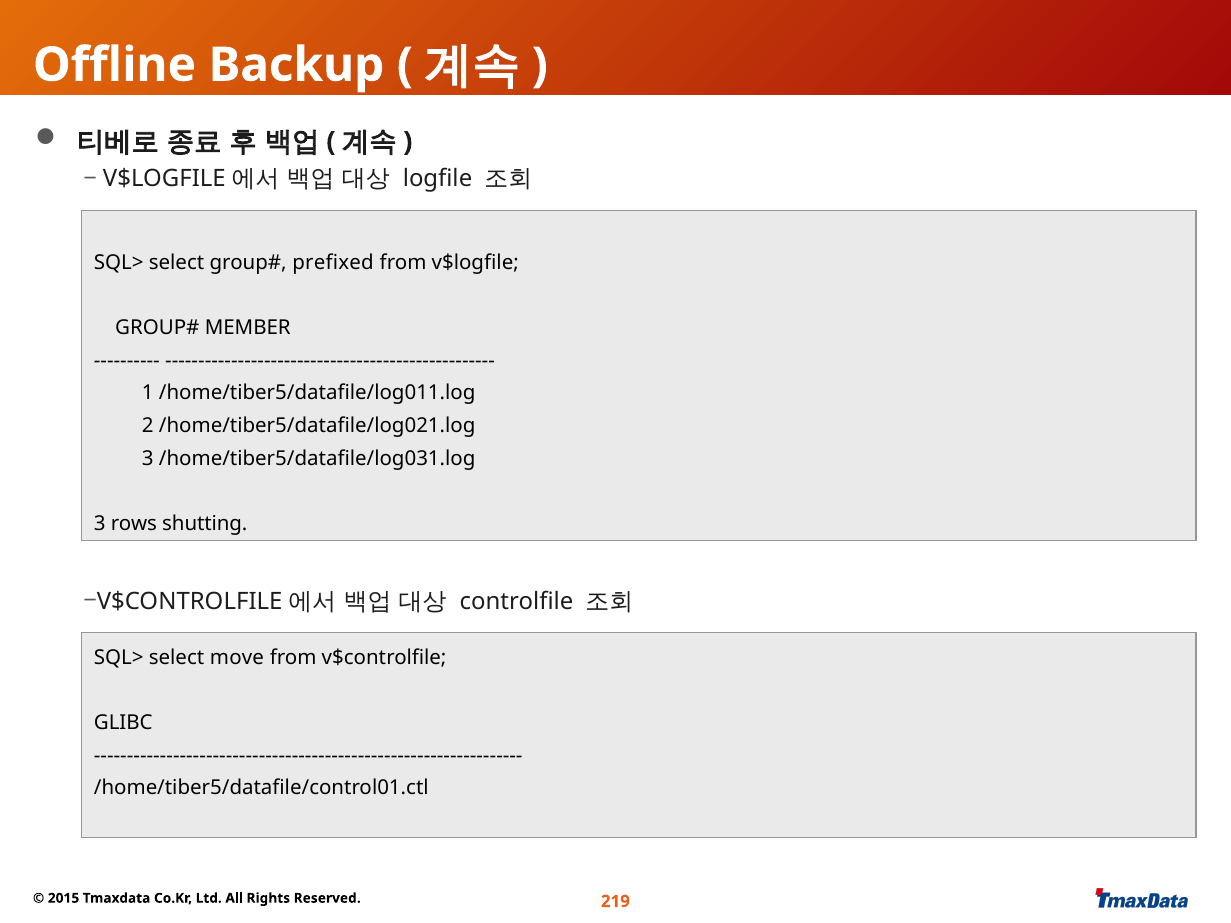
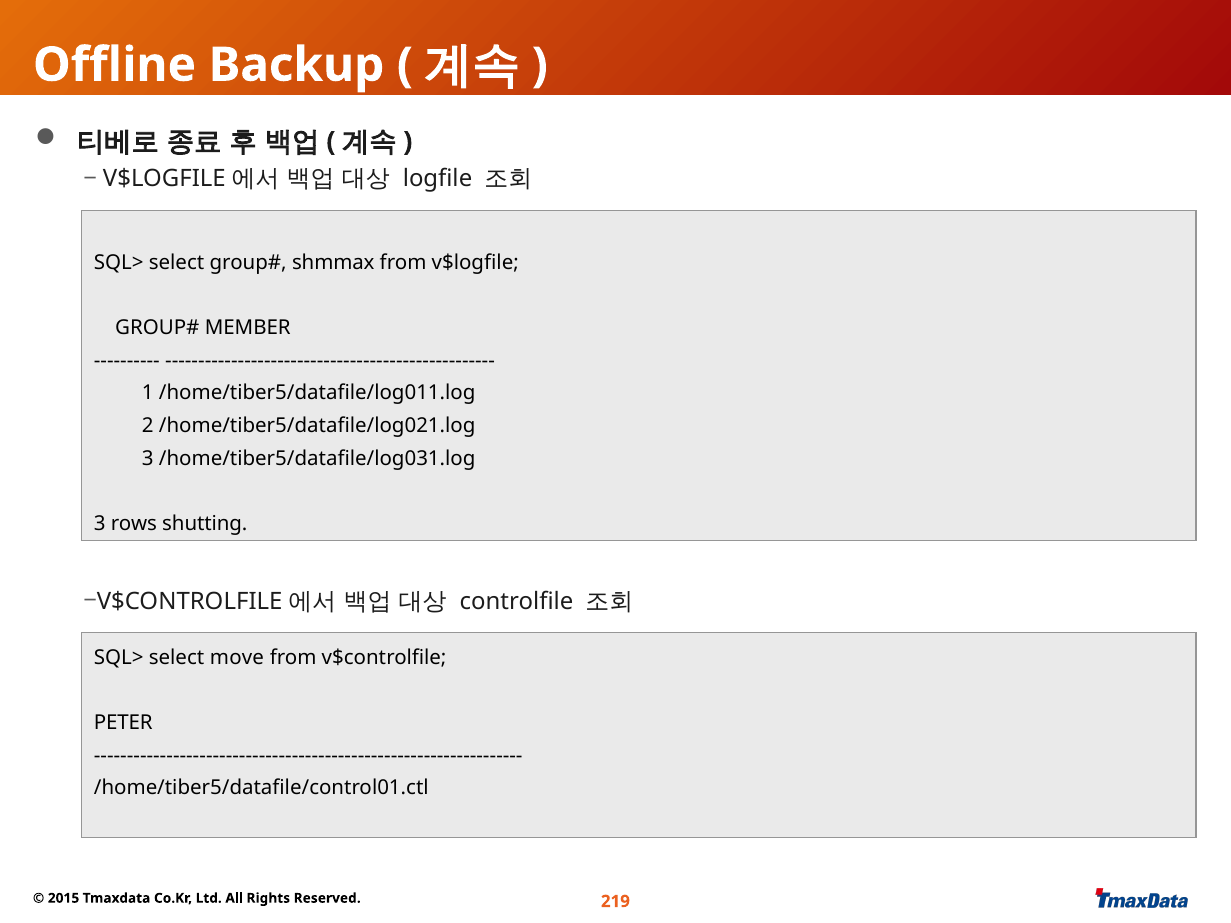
prefixed: prefixed -> shmmax
GLIBC: GLIBC -> PETER
